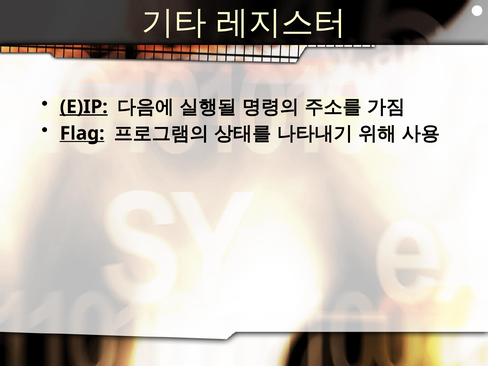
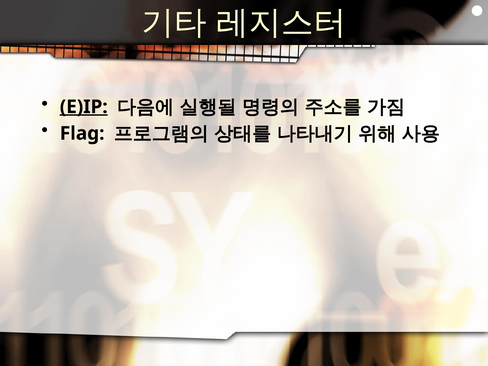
Flag underline: present -> none
